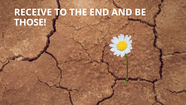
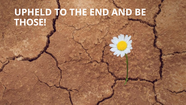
RECEIVE: RECEIVE -> UPHELD
